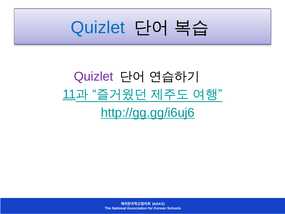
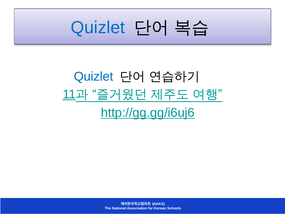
Quizlet at (94, 76) colour: purple -> blue
